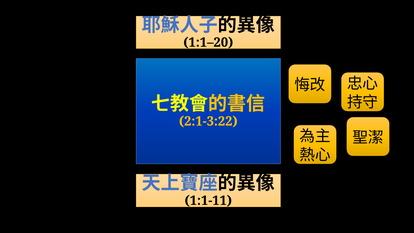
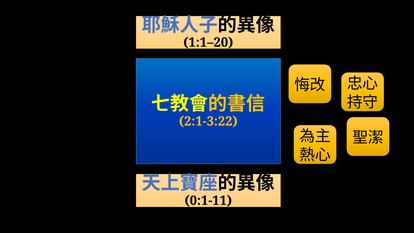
1:1-11: 1:1-11 -> 0:1-11
